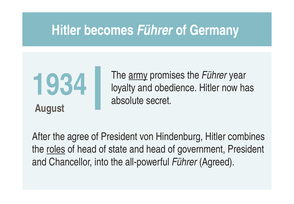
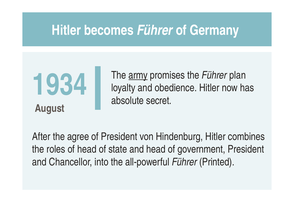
year: year -> plan
roles underline: present -> none
Agreed: Agreed -> Printed
